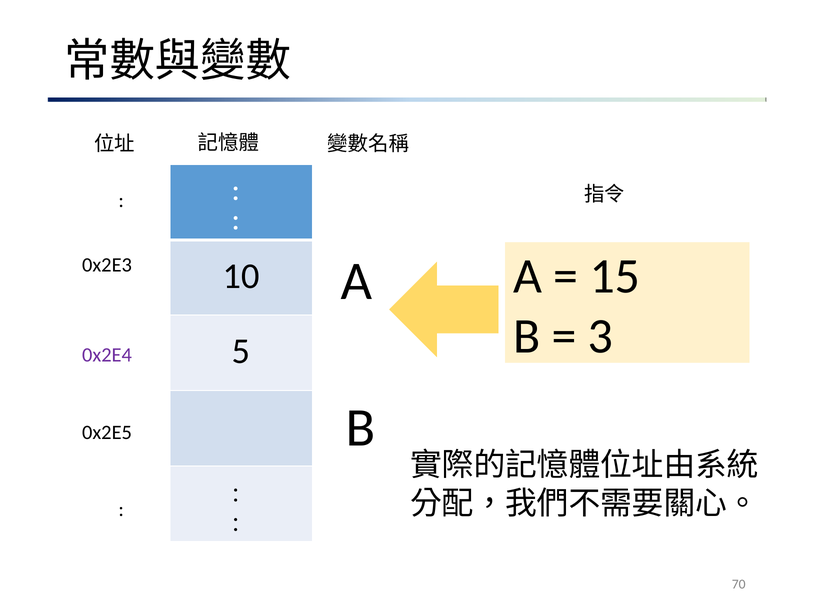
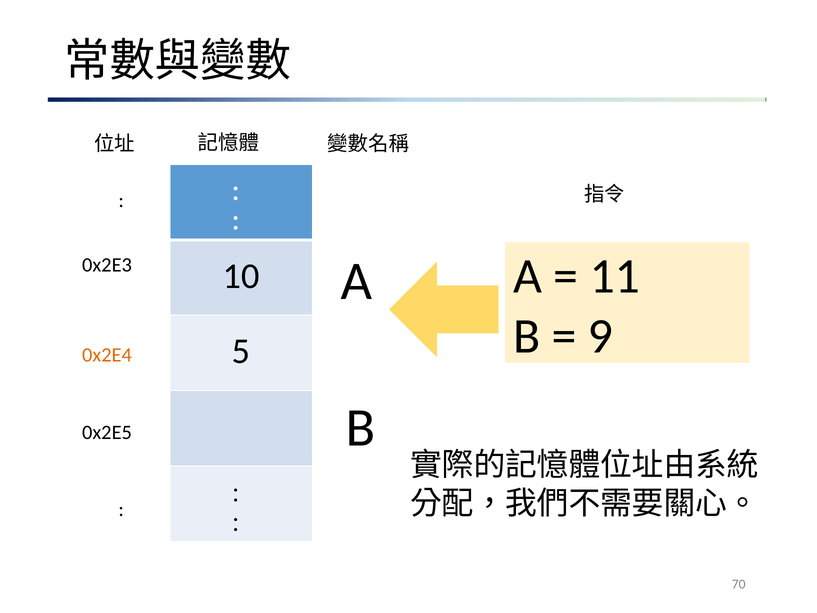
15: 15 -> 11
3: 3 -> 9
0x2E4 colour: purple -> orange
